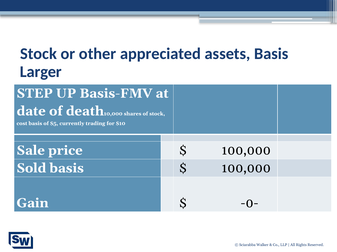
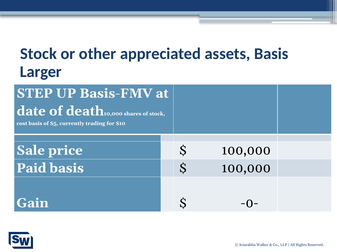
Sold: Sold -> Paid
